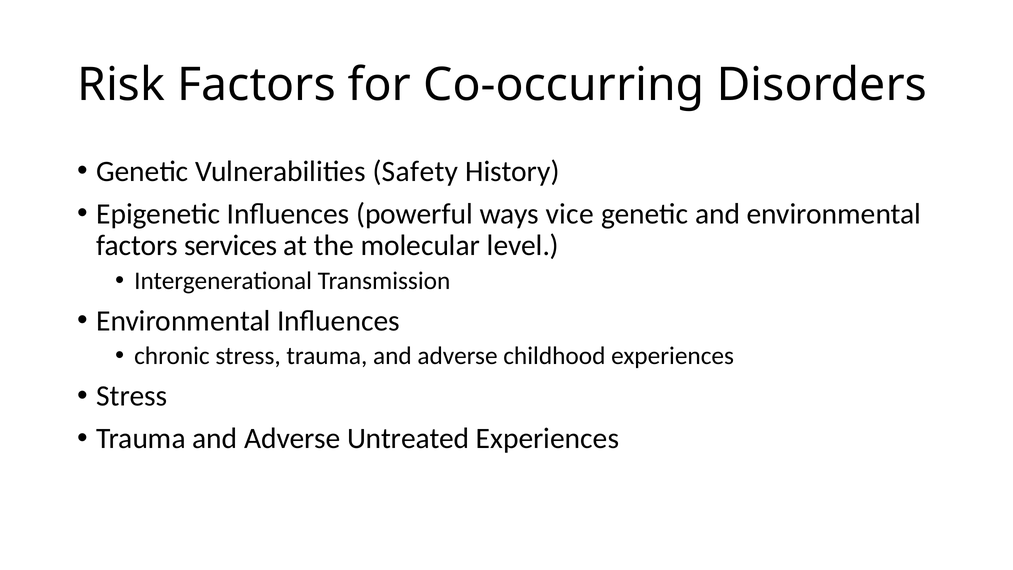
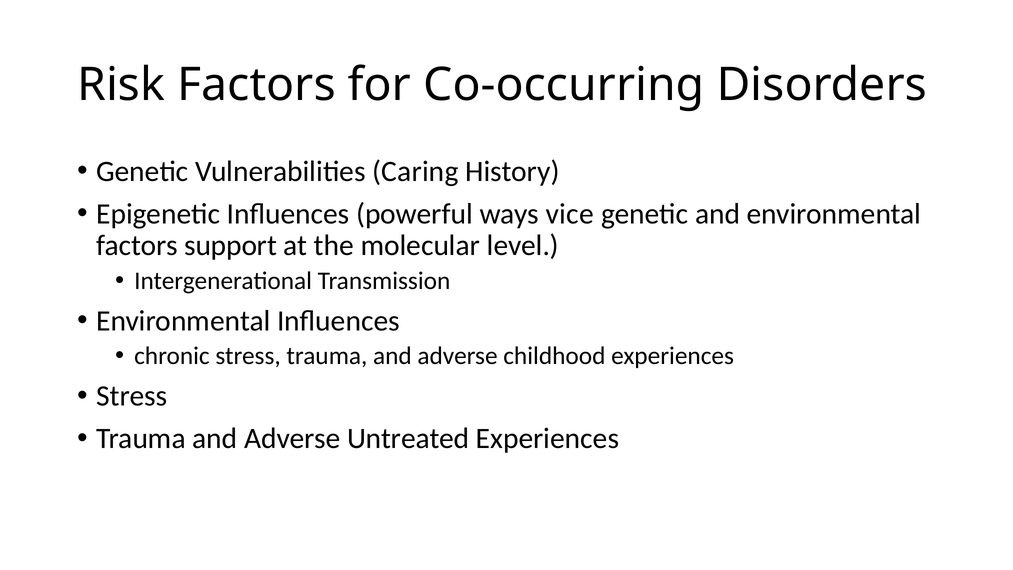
Safety: Safety -> Caring
services: services -> support
